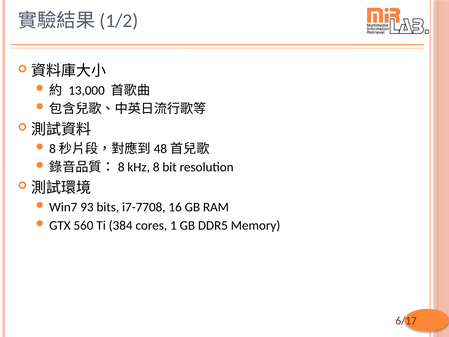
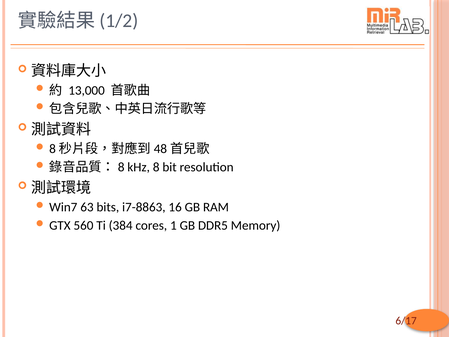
93: 93 -> 63
i7-7708: i7-7708 -> i7-8863
